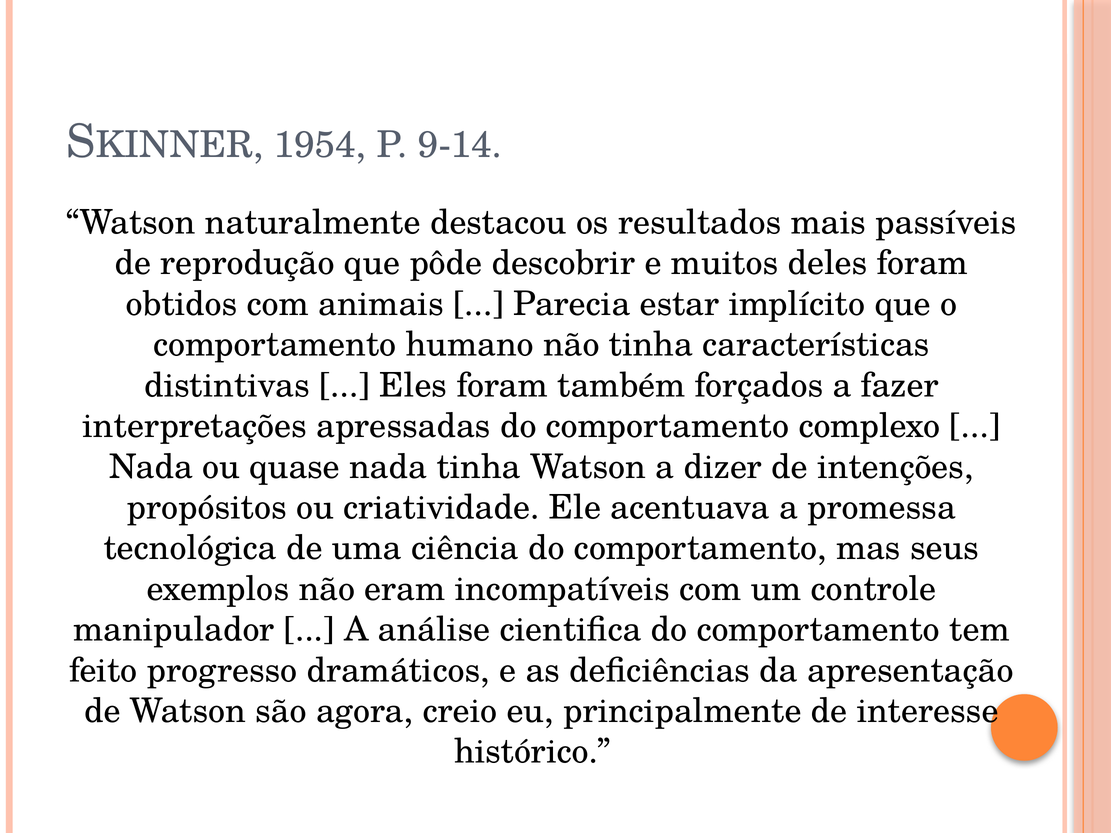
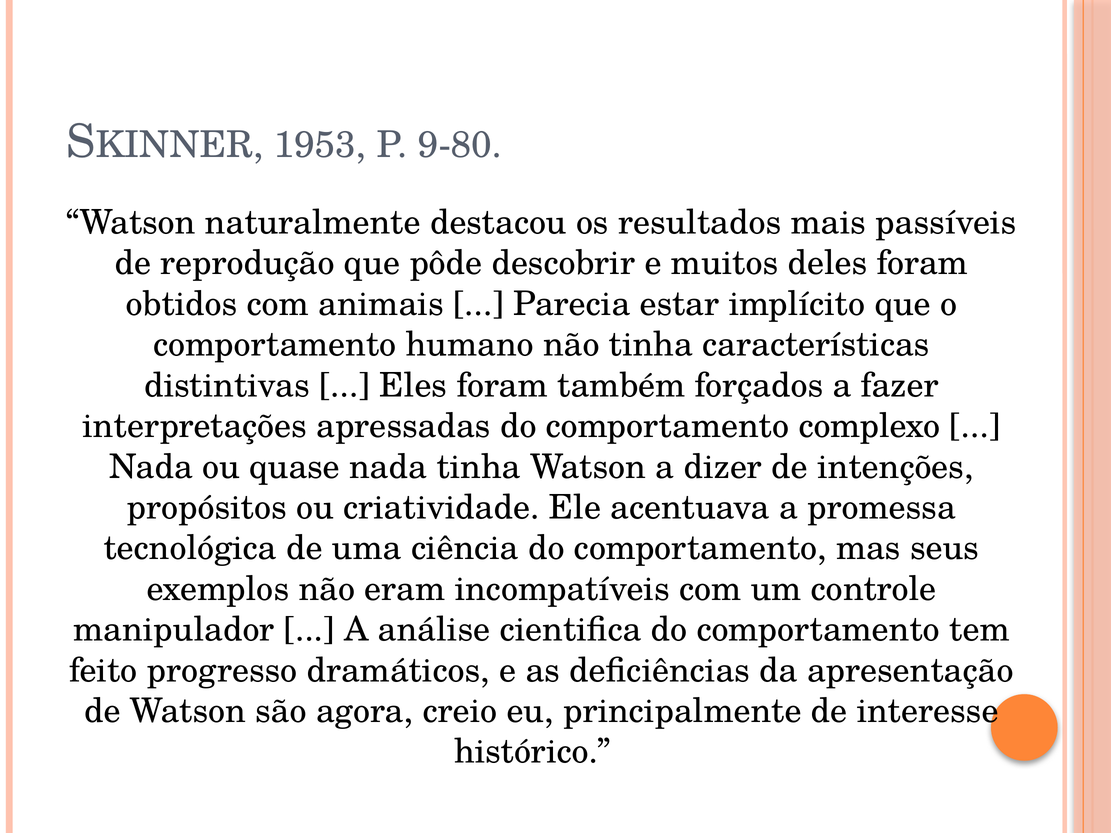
1954: 1954 -> 1953
9-14: 9-14 -> 9-80
